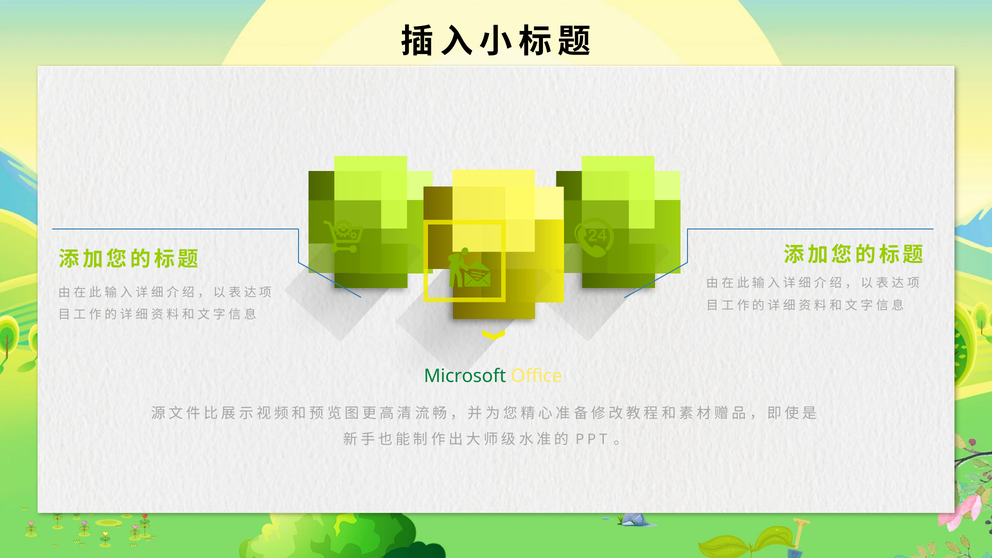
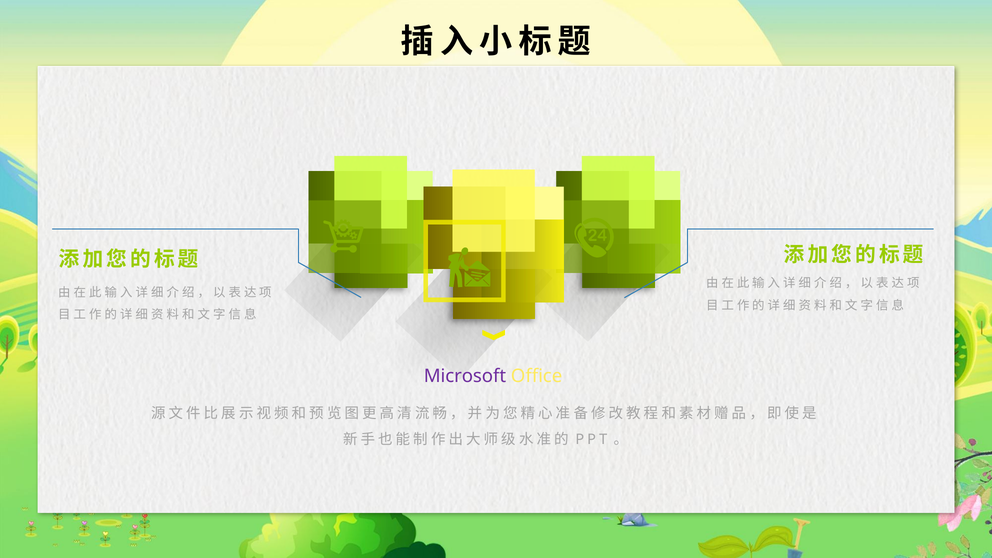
Microsoft colour: green -> purple
